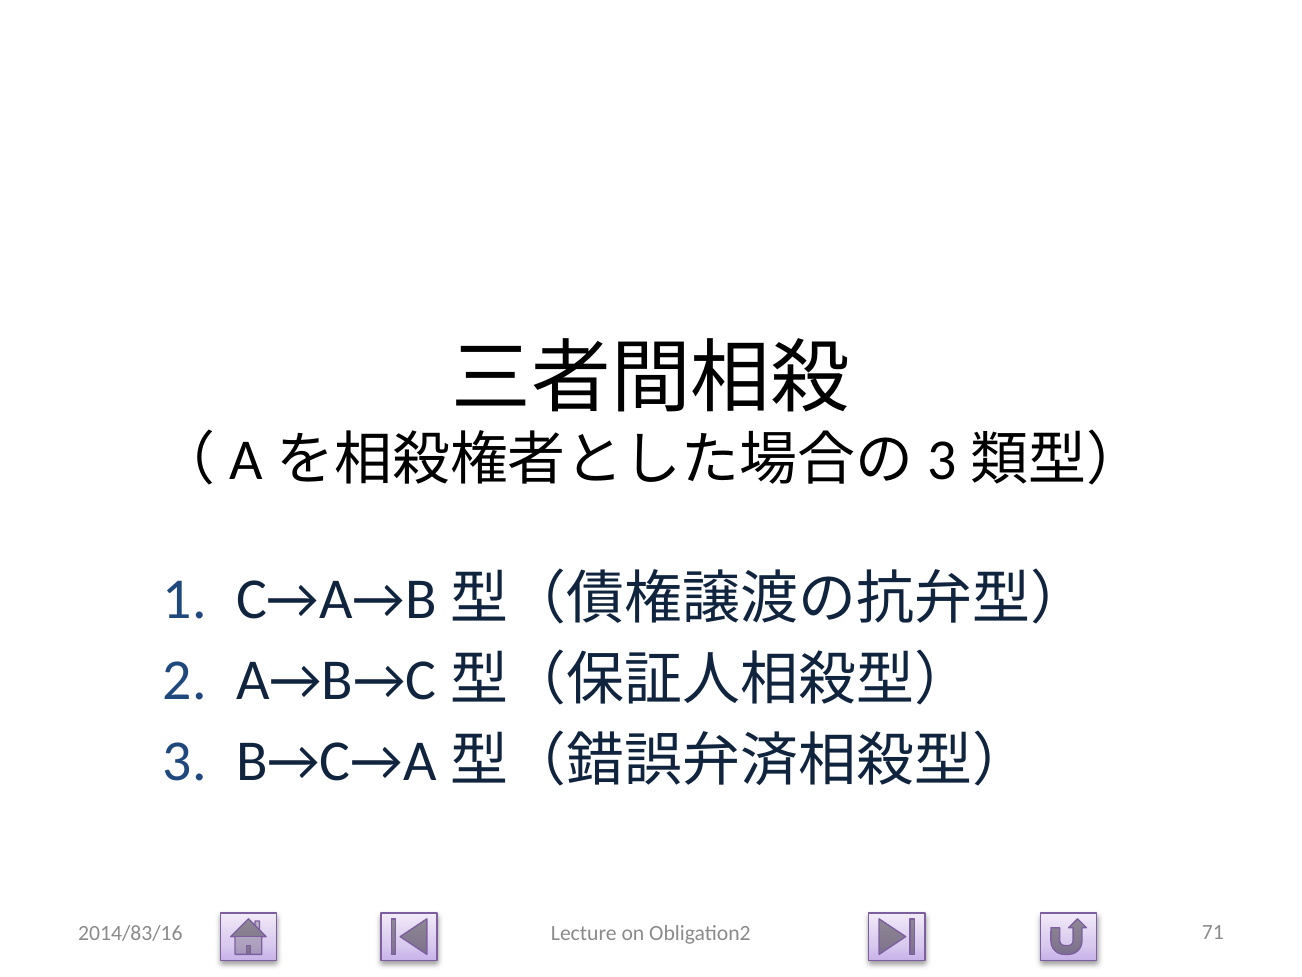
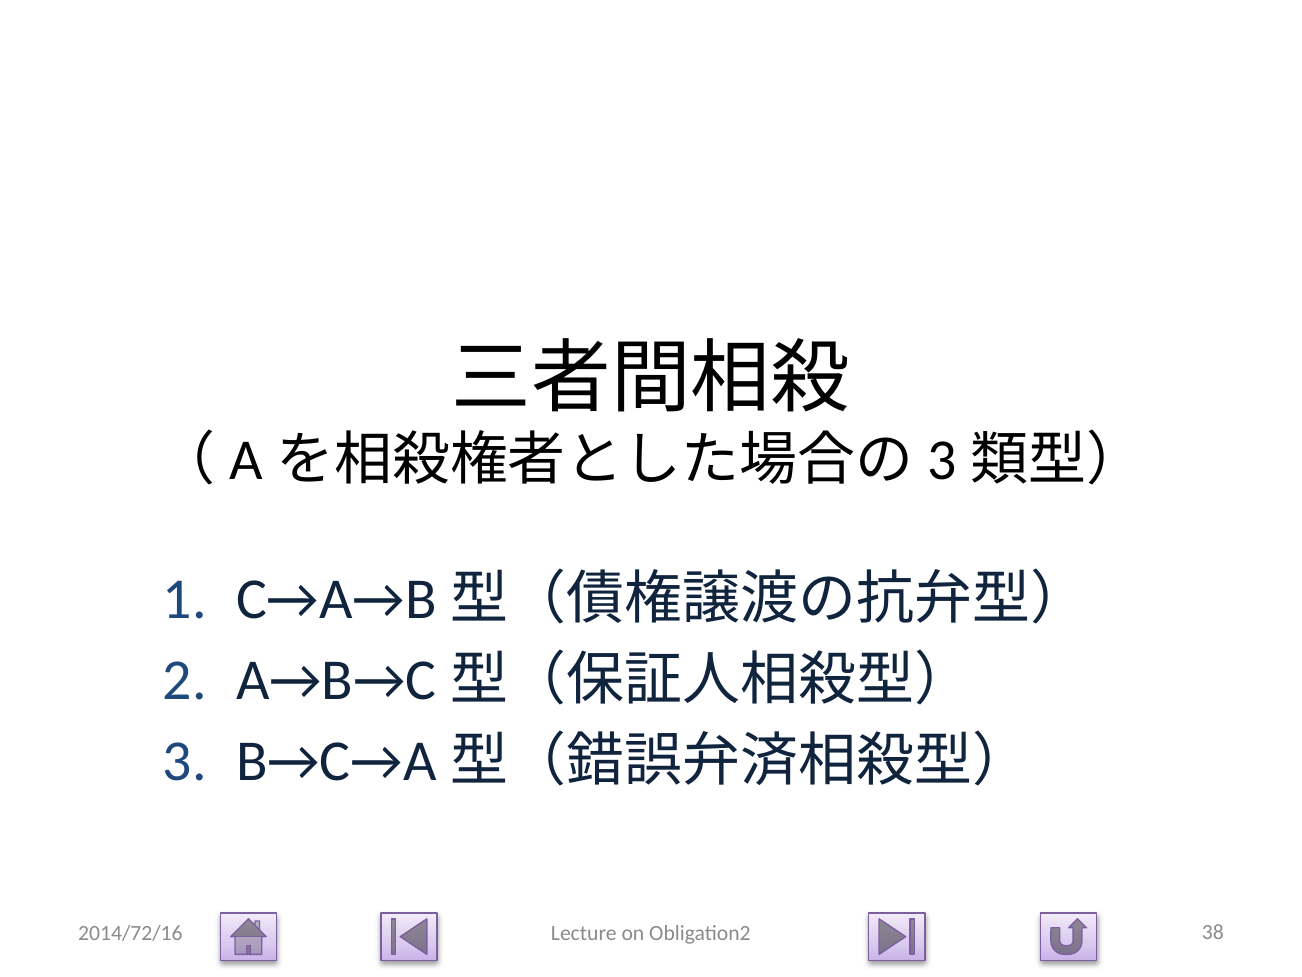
2014/83/16: 2014/83/16 -> 2014/72/16
71: 71 -> 38
